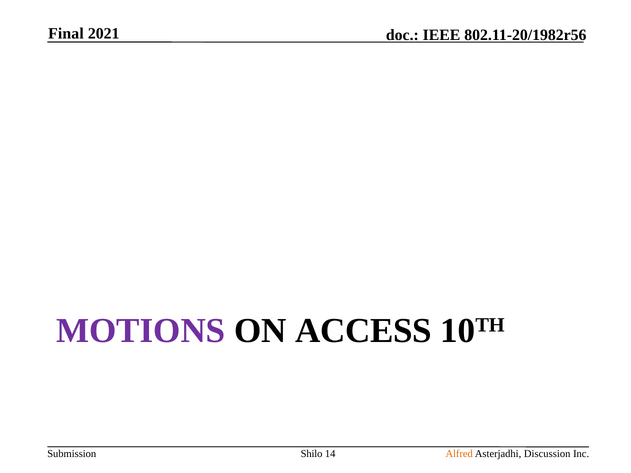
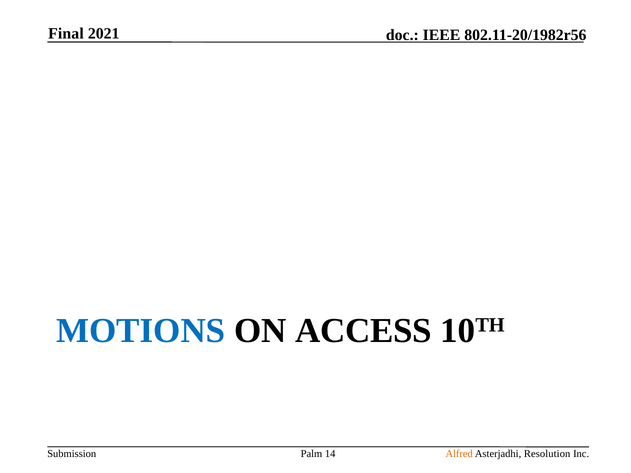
MOTIONS colour: purple -> blue
Shilo: Shilo -> Palm
Discussion: Discussion -> Resolution
